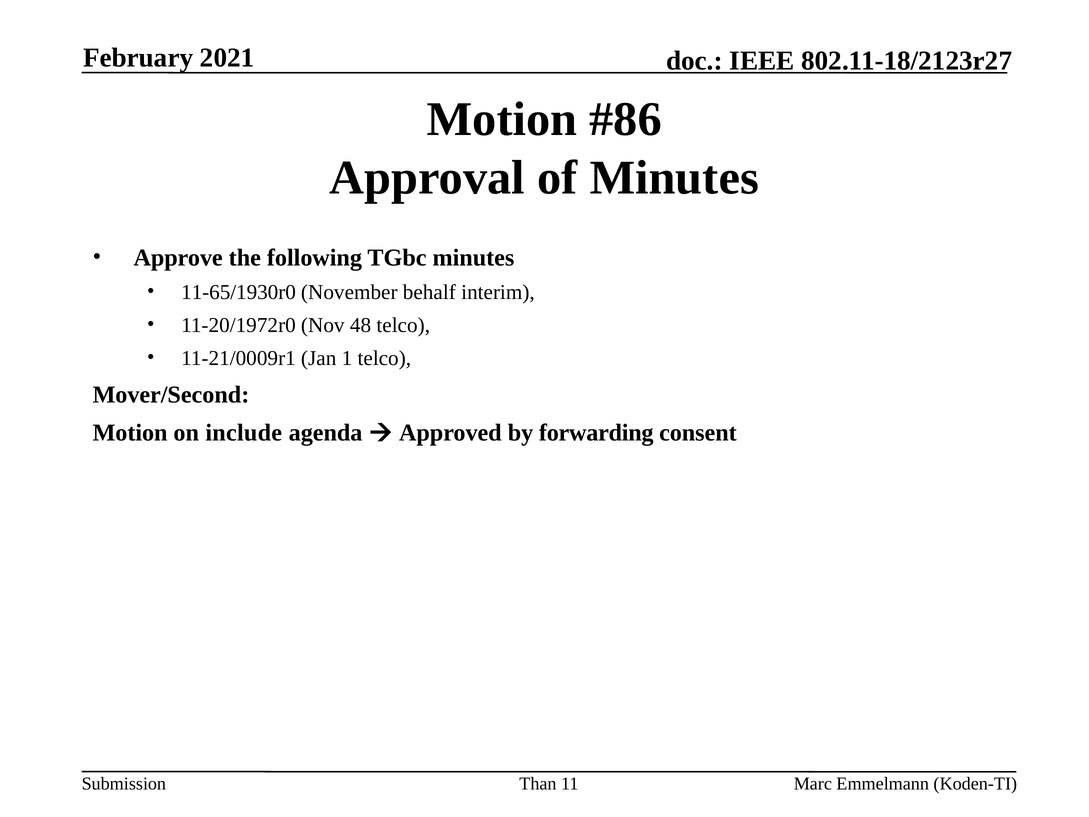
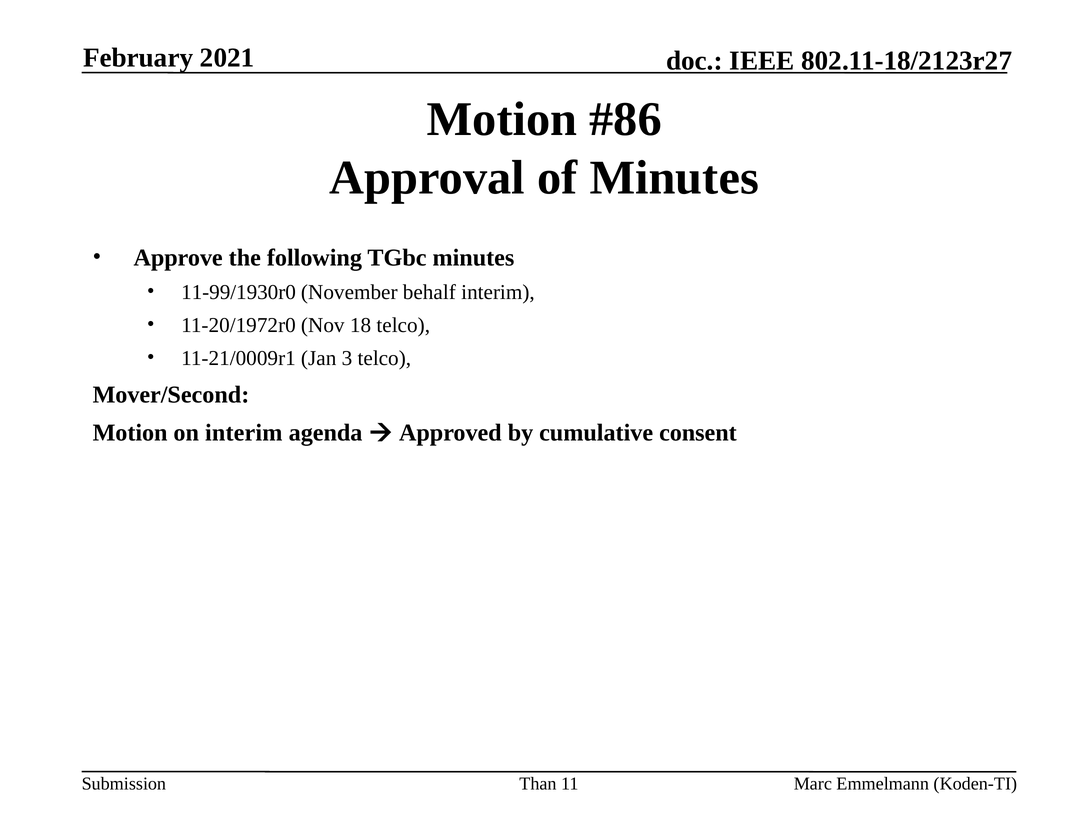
11-65/1930r0: 11-65/1930r0 -> 11-99/1930r0
48: 48 -> 18
1: 1 -> 3
on include: include -> interim
forwarding: forwarding -> cumulative
